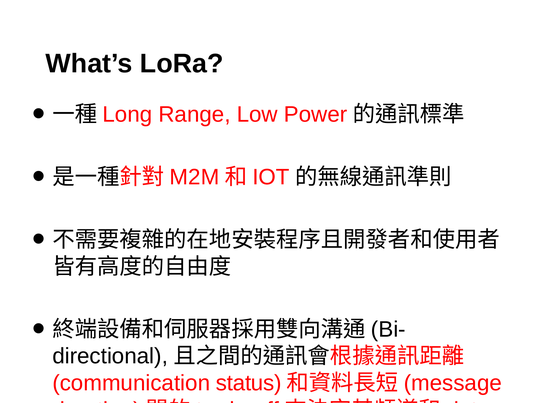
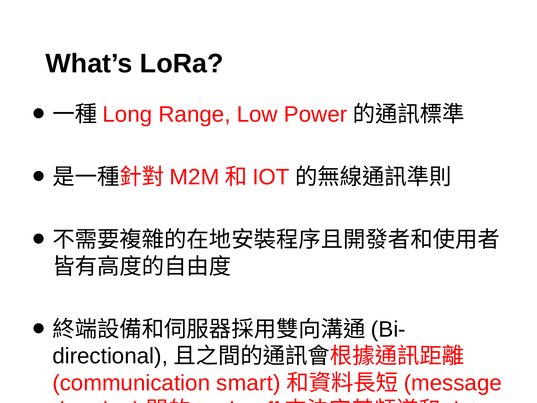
status: status -> smart
